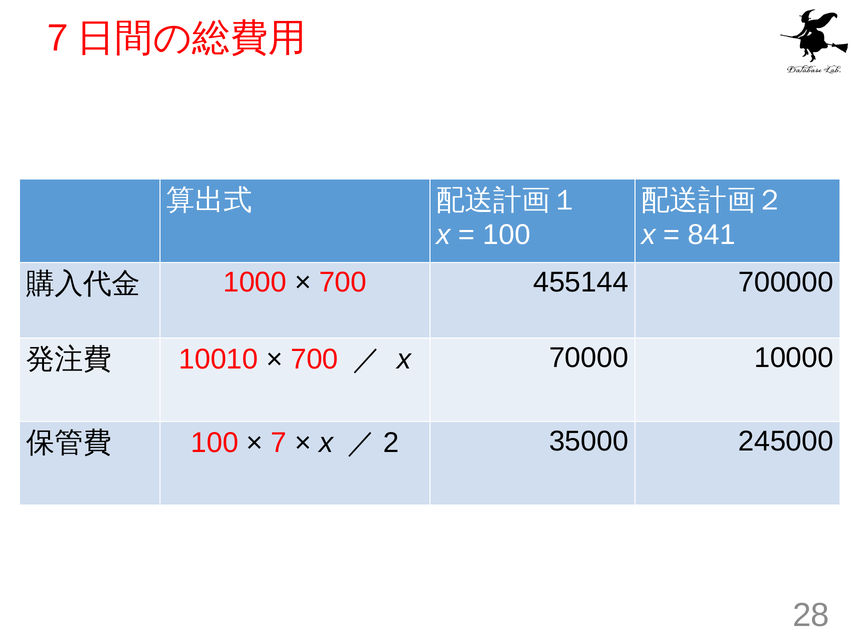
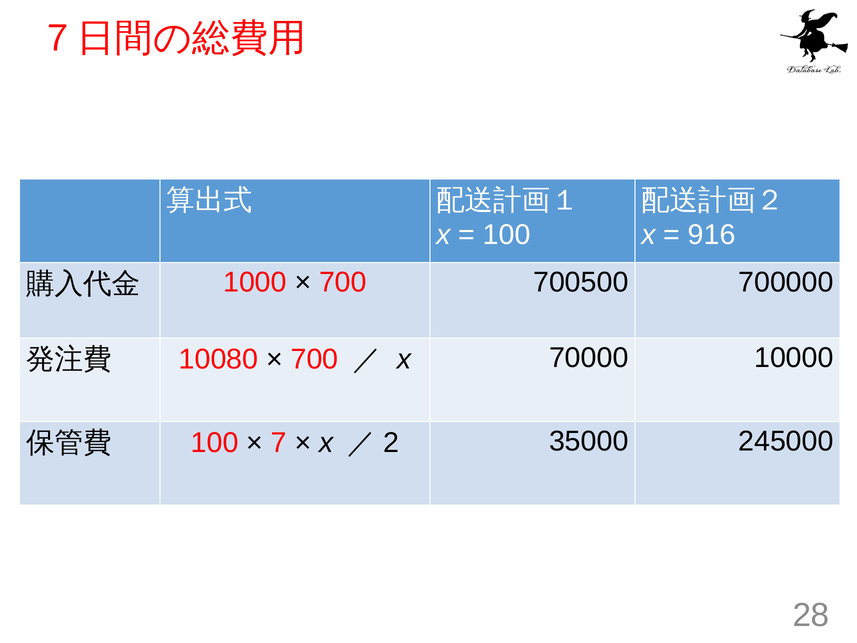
841: 841 -> 916
455144: 455144 -> 700500
10010: 10010 -> 10080
